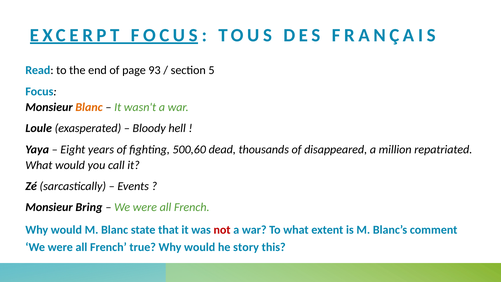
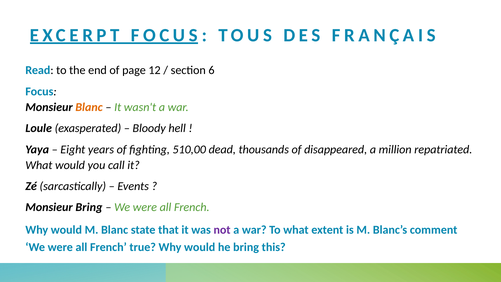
93: 93 -> 12
5: 5 -> 6
500,60: 500,60 -> 510,00
not colour: red -> purple
he story: story -> bring
